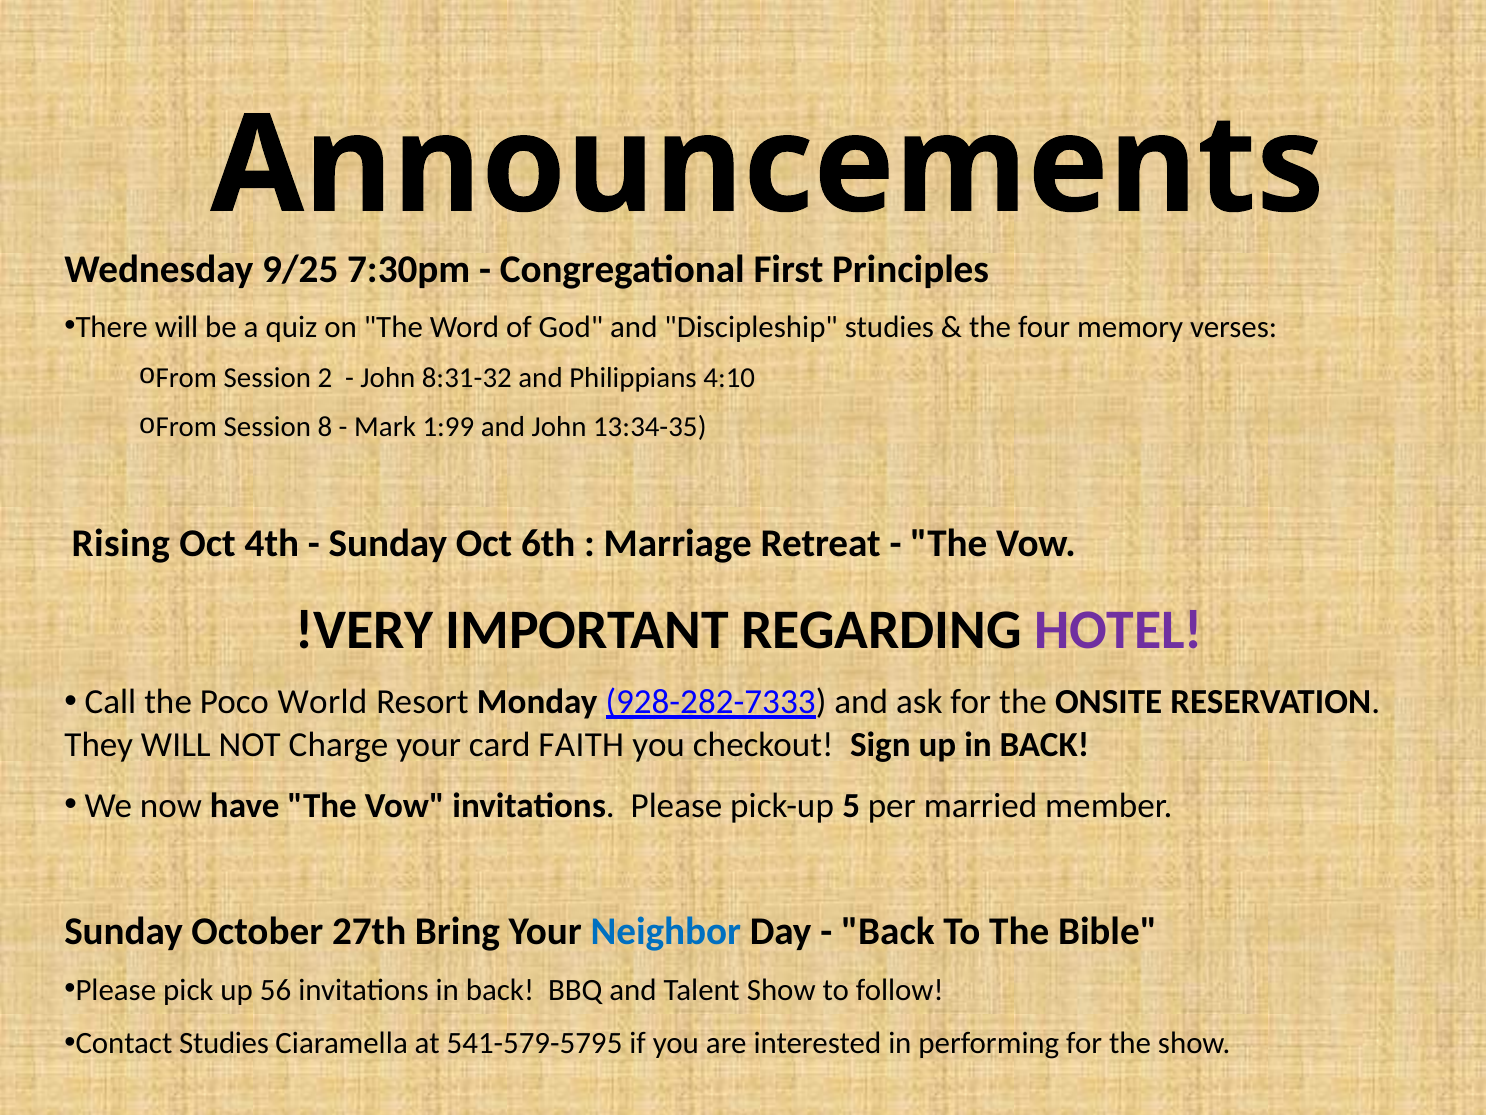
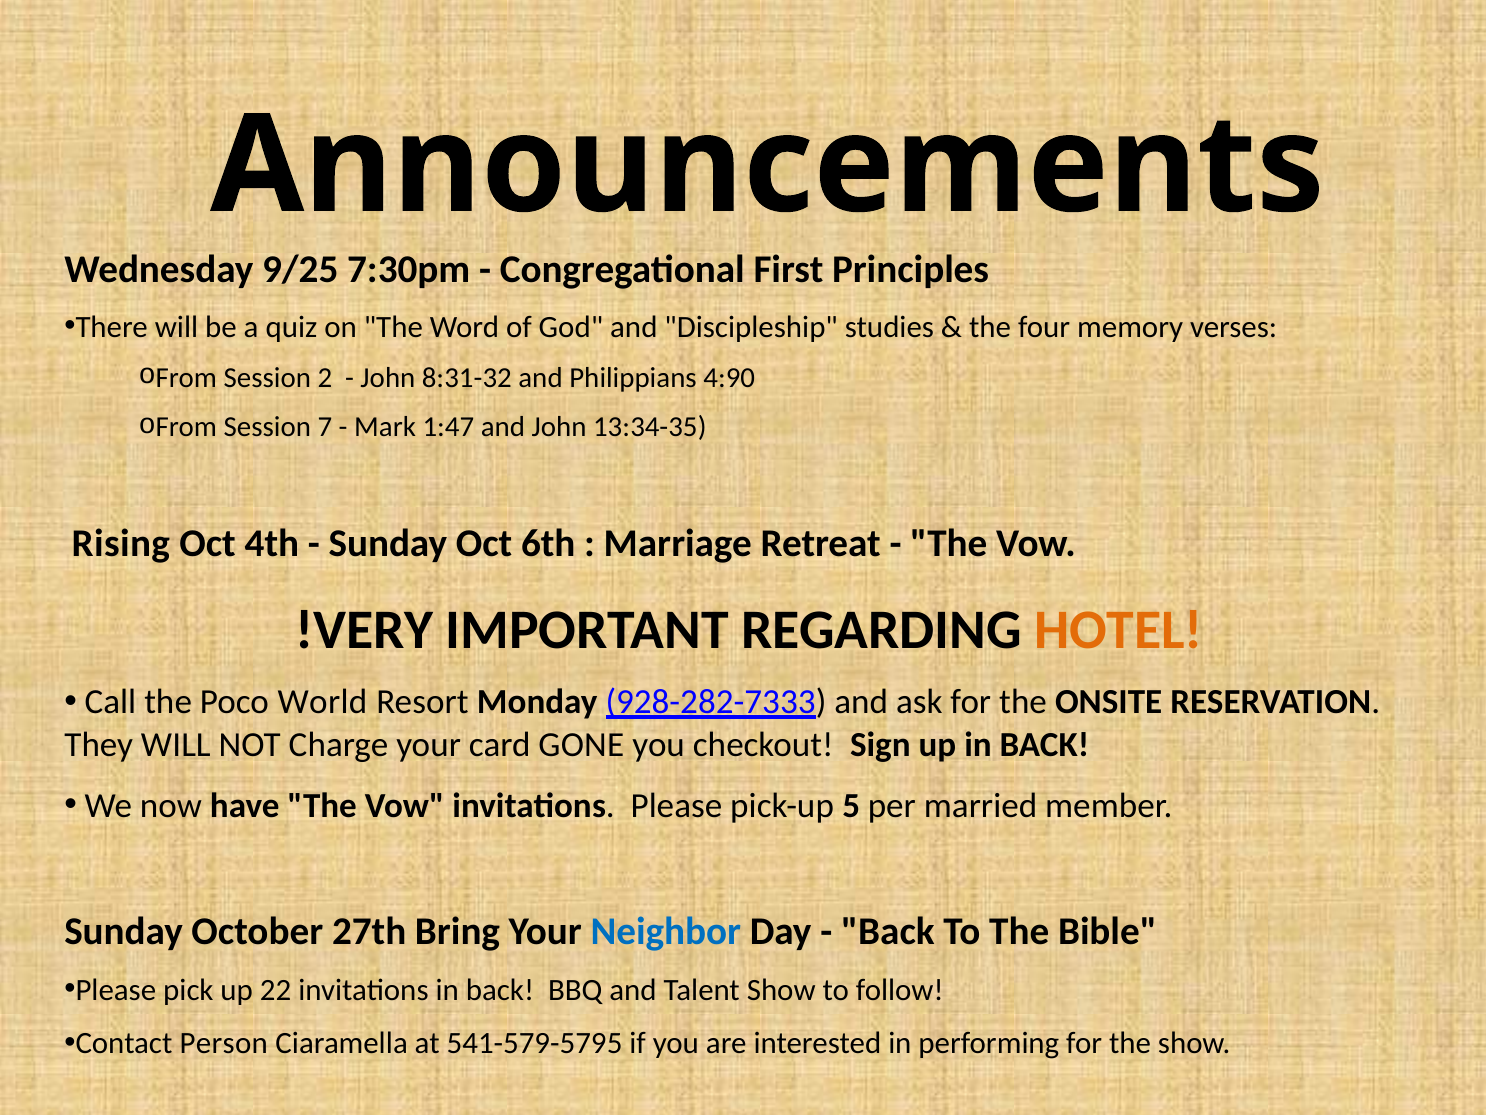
4:10: 4:10 -> 4:90
8: 8 -> 7
1:99: 1:99 -> 1:47
HOTEL colour: purple -> orange
FAITH: FAITH -> GONE
56: 56 -> 22
Contact Studies: Studies -> Person
